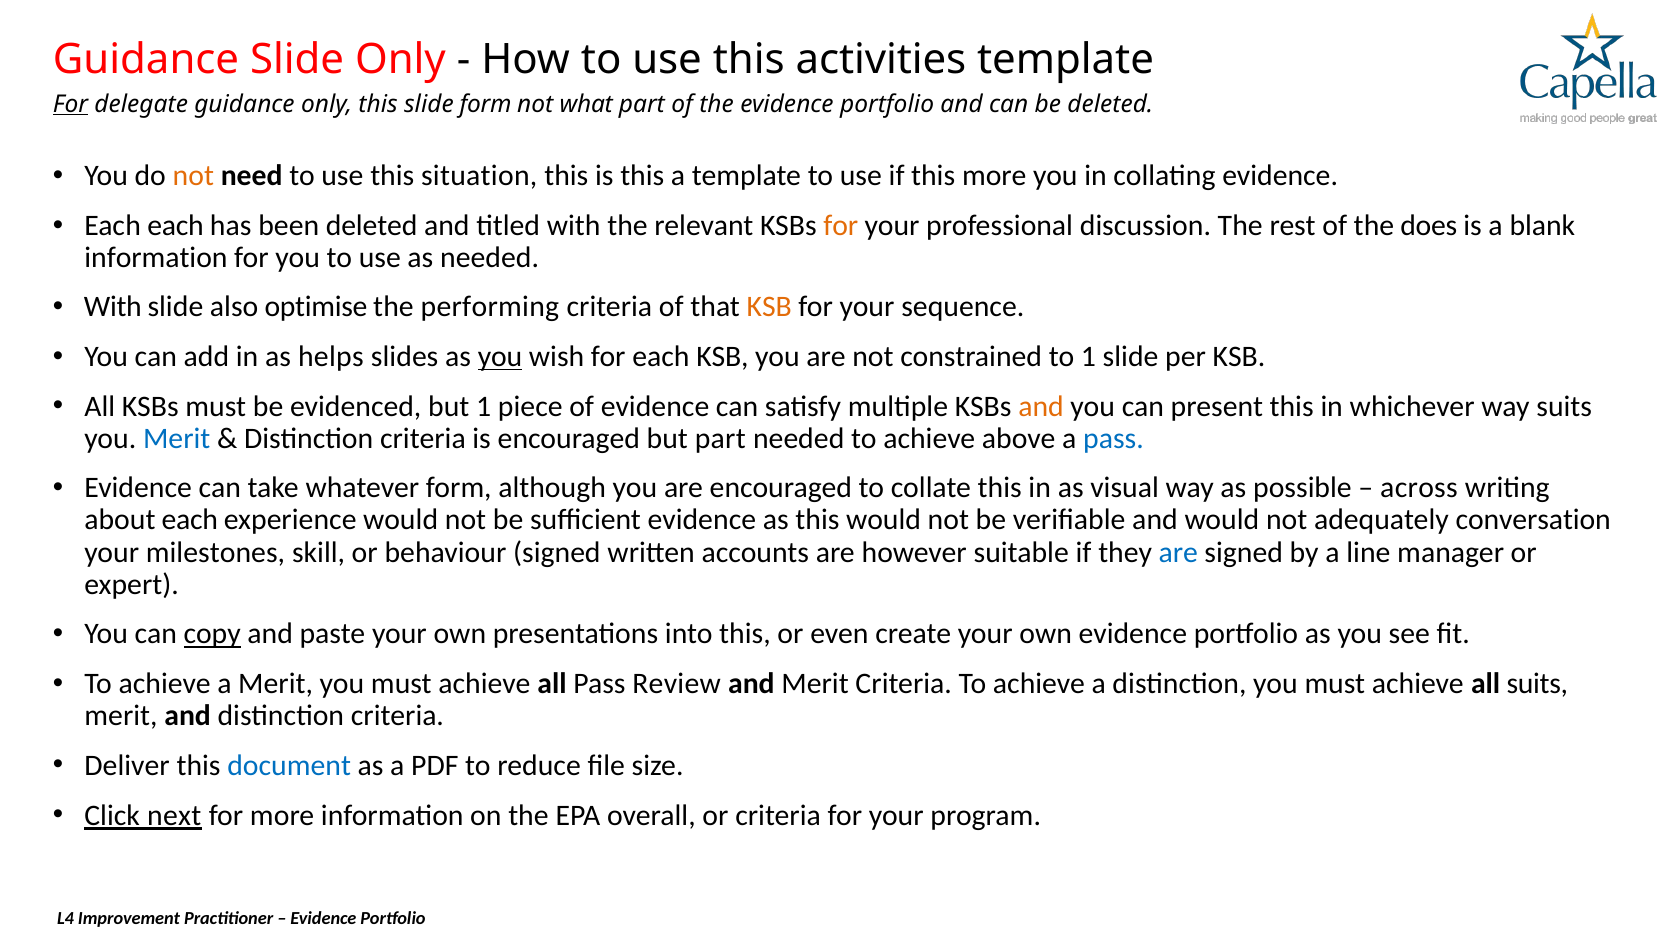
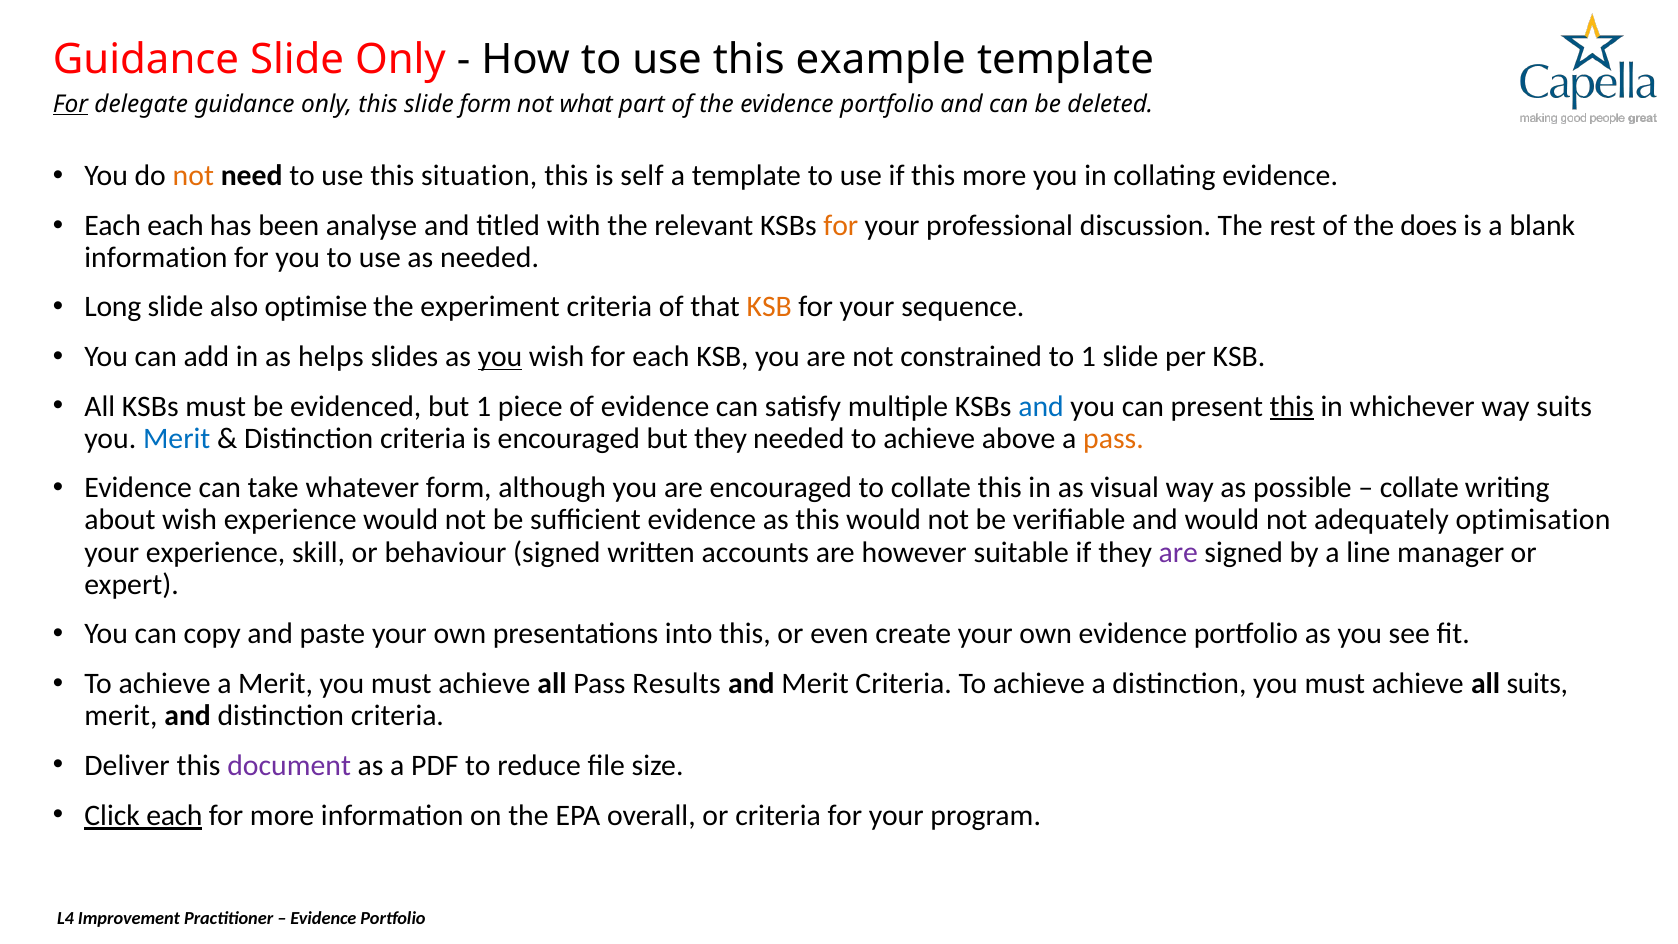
activities: activities -> example
is this: this -> self
been deleted: deleted -> analyse
With at (113, 307): With -> Long
performing: performing -> experiment
and at (1041, 406) colour: orange -> blue
this at (1292, 406) underline: none -> present
but part: part -> they
pass at (1113, 438) colour: blue -> orange
across at (1419, 488): across -> collate
about each: each -> wish
conversation: conversation -> optimisation
your milestones: milestones -> experience
are at (1178, 552) colour: blue -> purple
copy underline: present -> none
Review: Review -> Results
document colour: blue -> purple
Click next: next -> each
